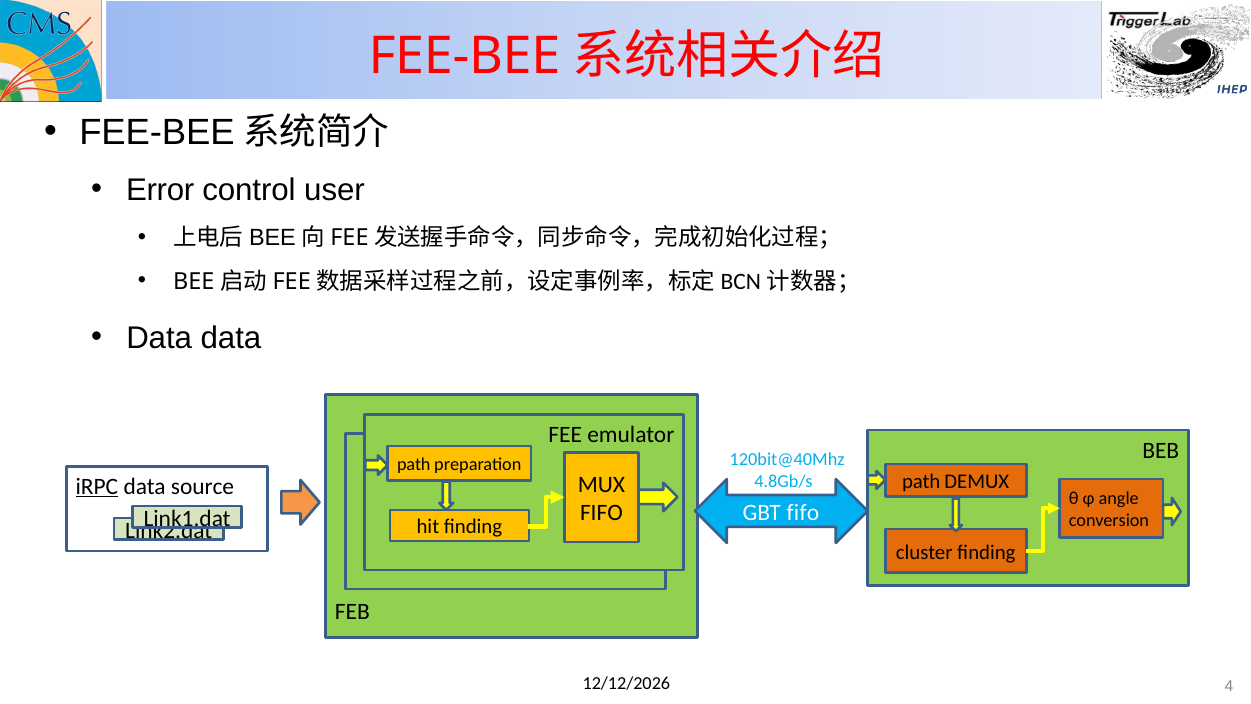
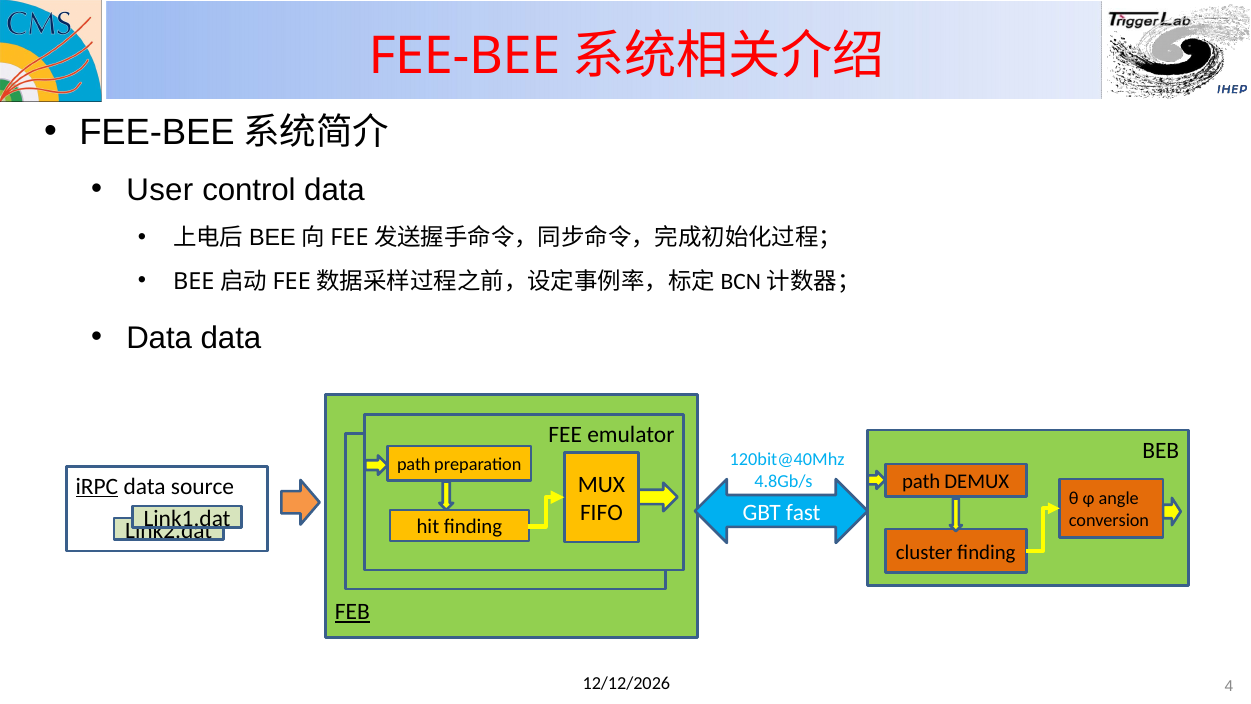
Error: Error -> User
control user: user -> data
GBT fifo: fifo -> fast
FEB at (352, 612) underline: none -> present
